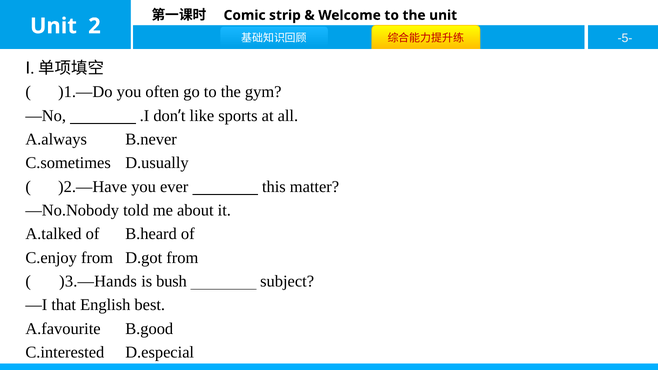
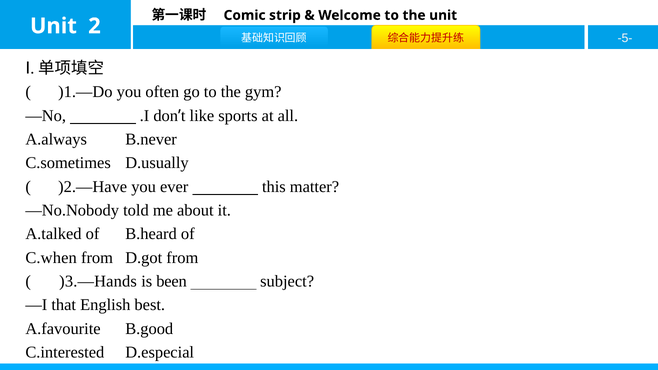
C.enjoy: C.enjoy -> C.when
bush: bush -> been
